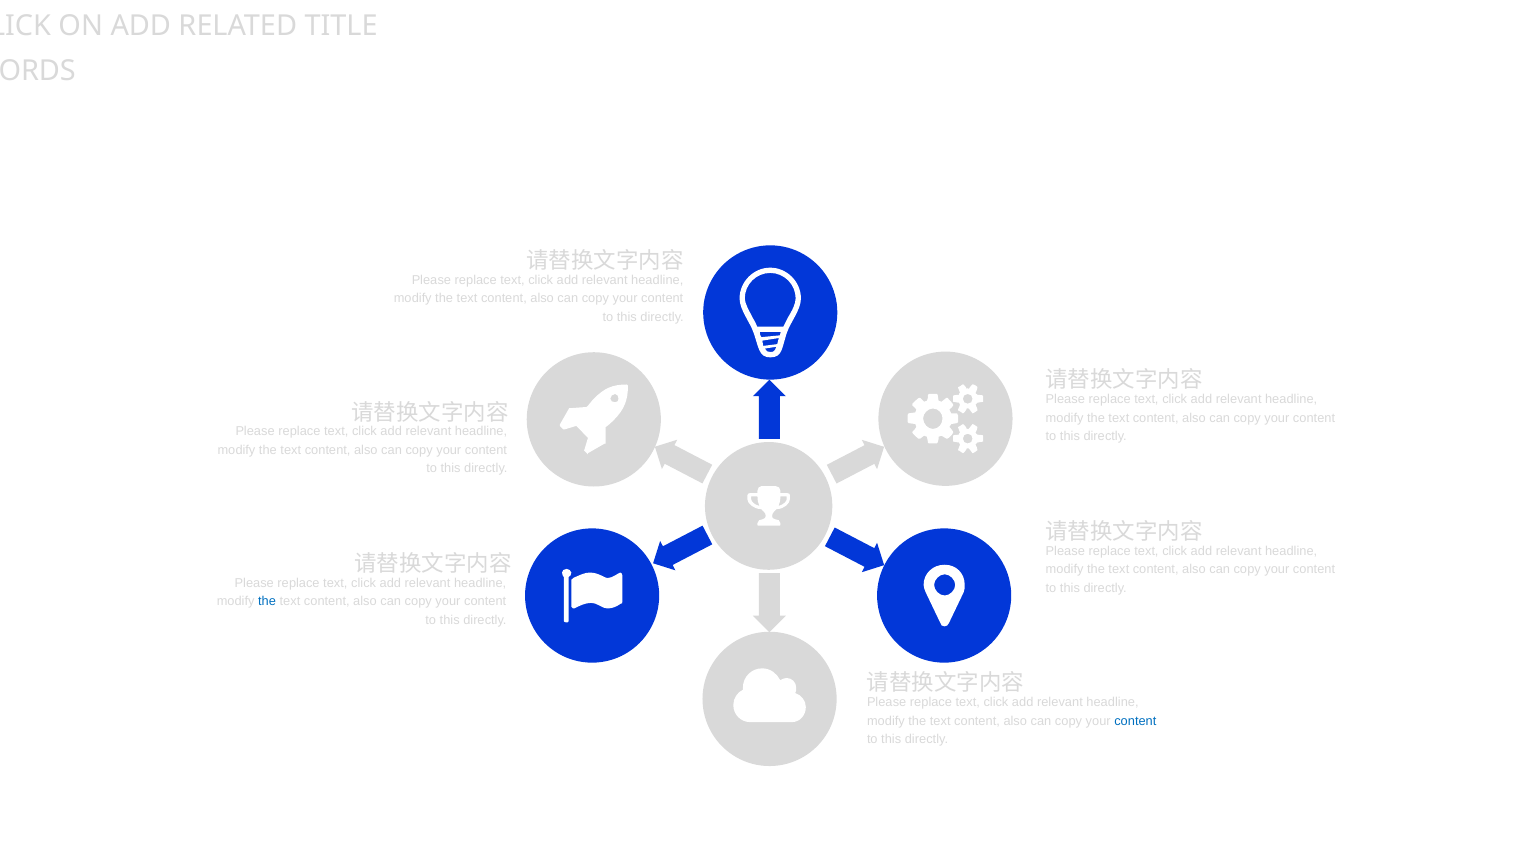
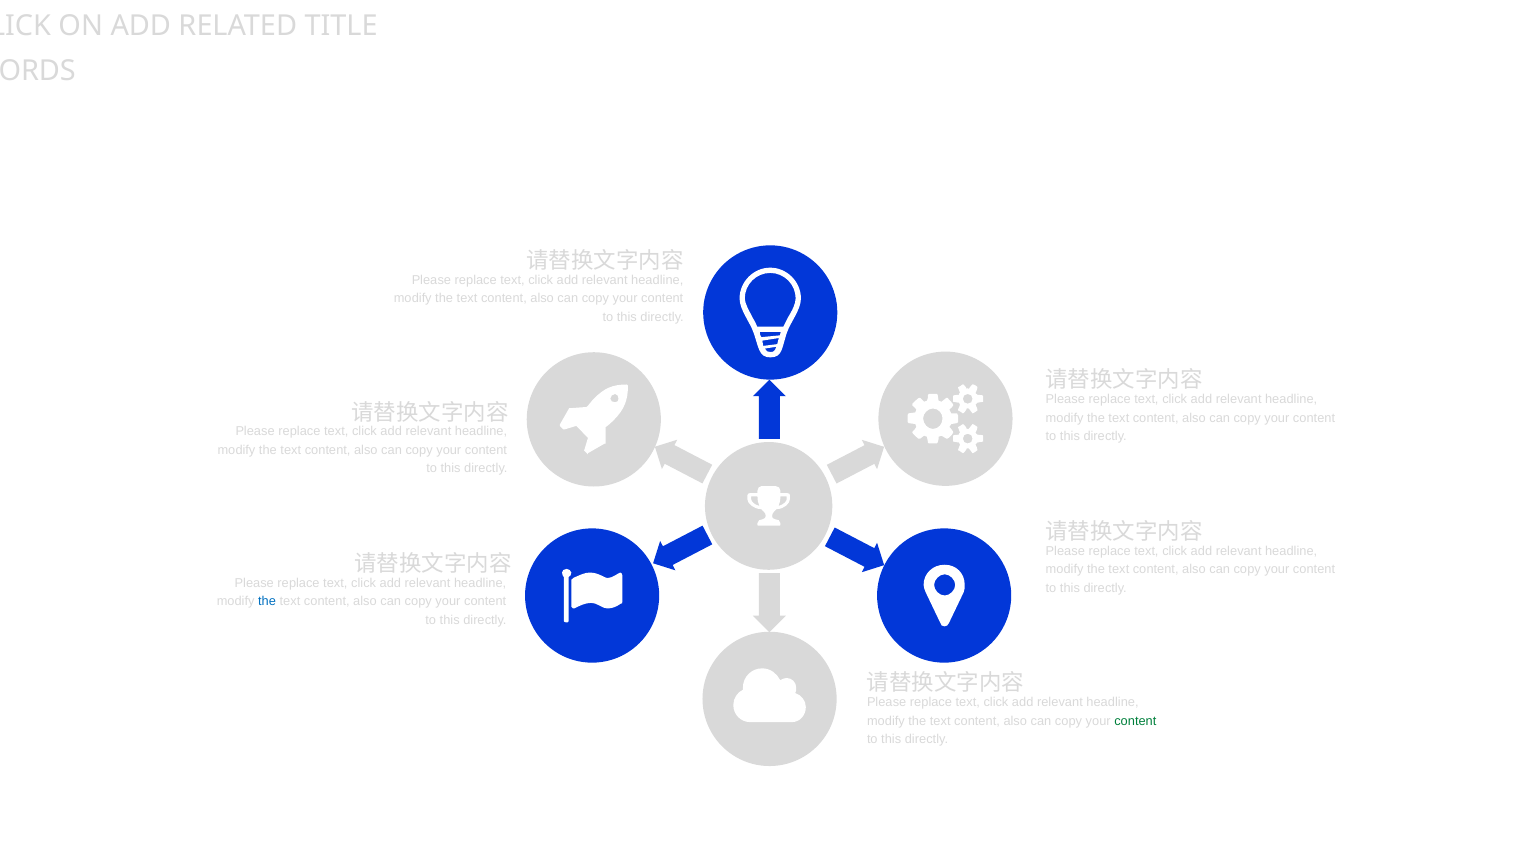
content at (1135, 721) colour: blue -> green
